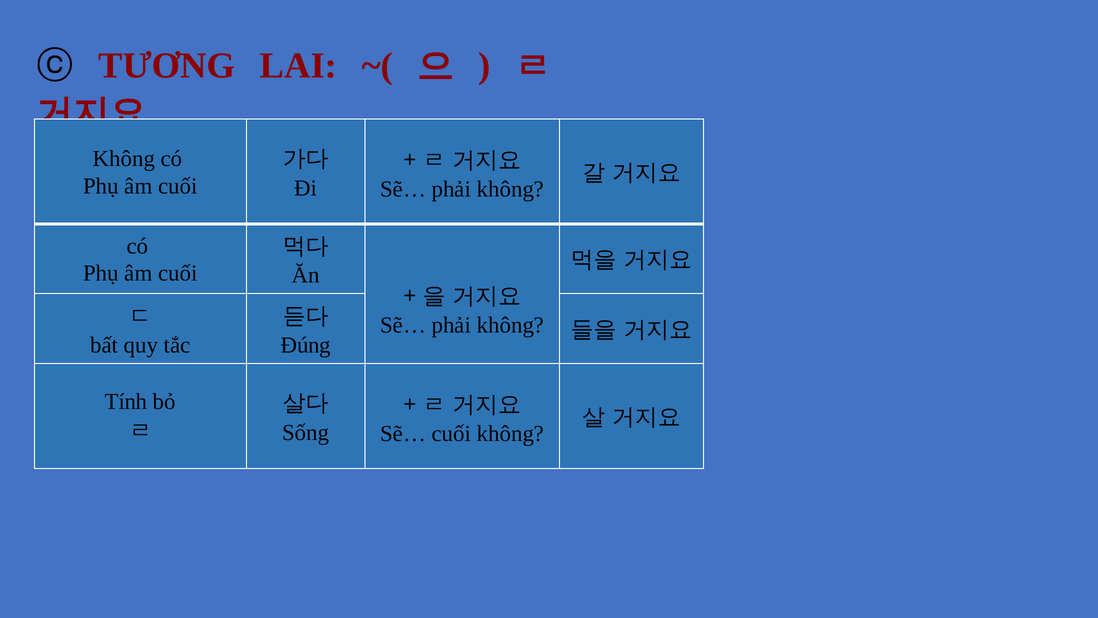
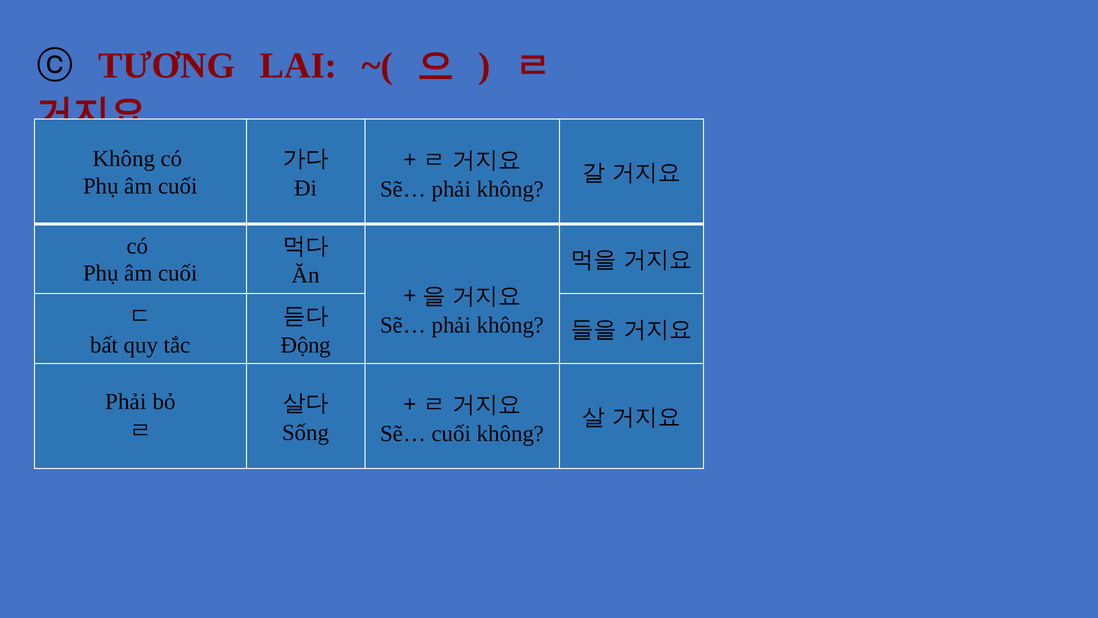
Đúng: Đúng -> Động
Tính at (126, 401): Tính -> Phải
